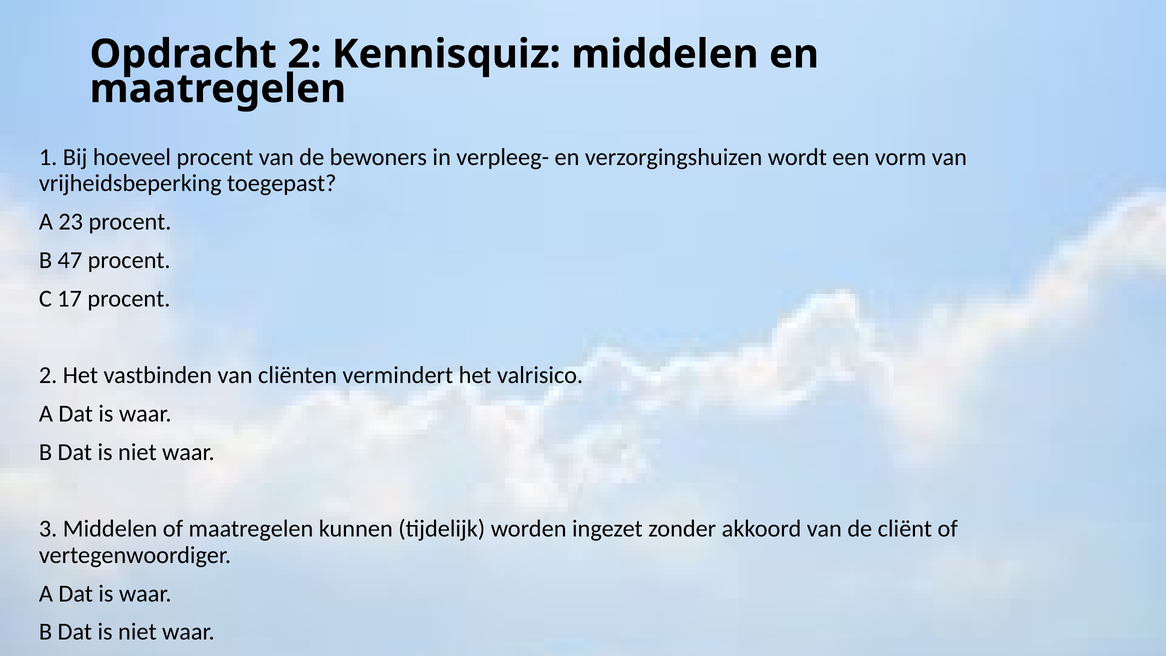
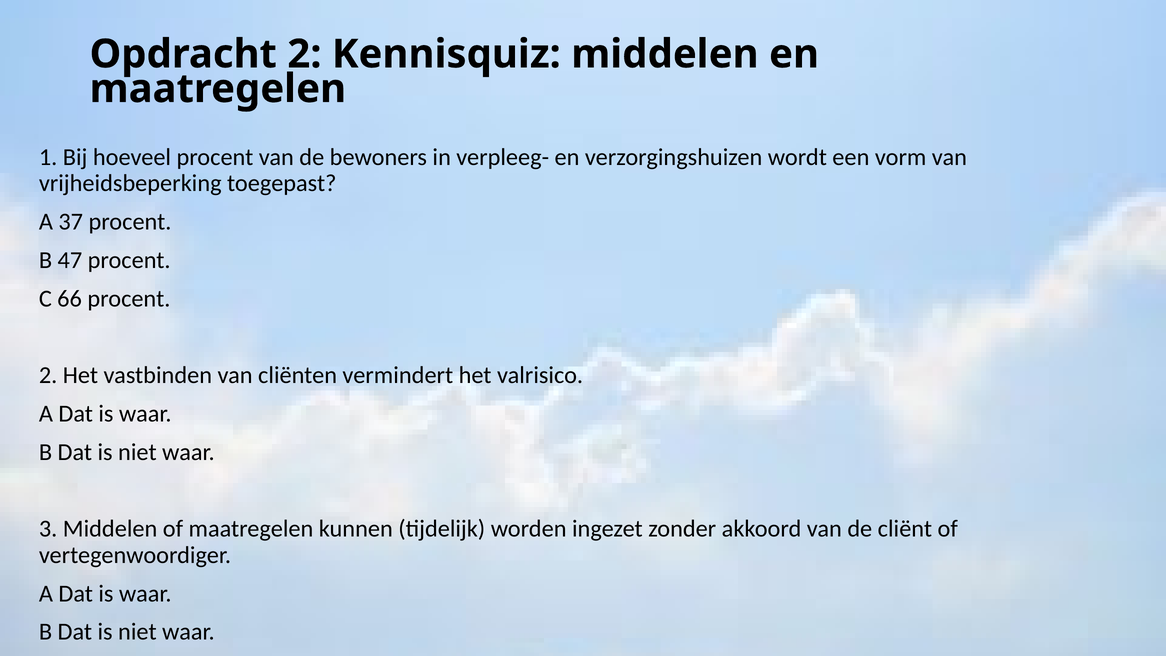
23: 23 -> 37
17: 17 -> 66
